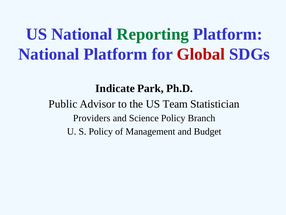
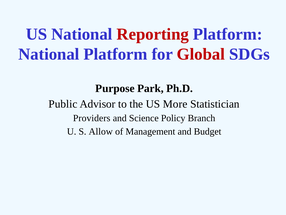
Reporting colour: green -> red
Indicate: Indicate -> Purpose
Team: Team -> More
S Policy: Policy -> Allow
